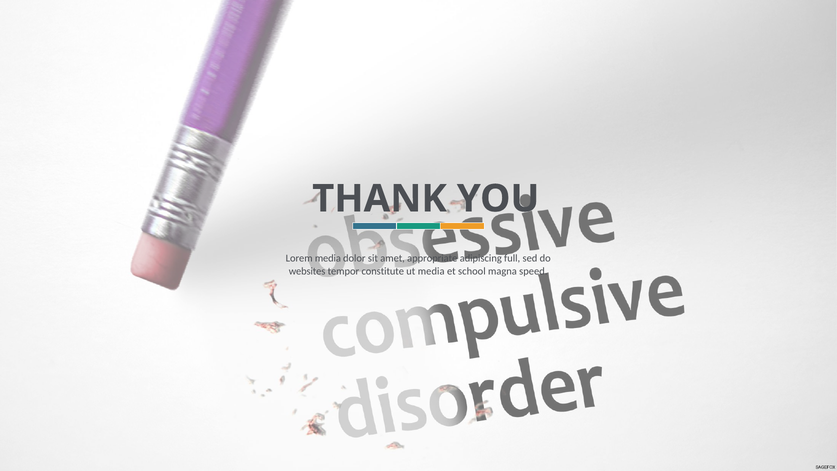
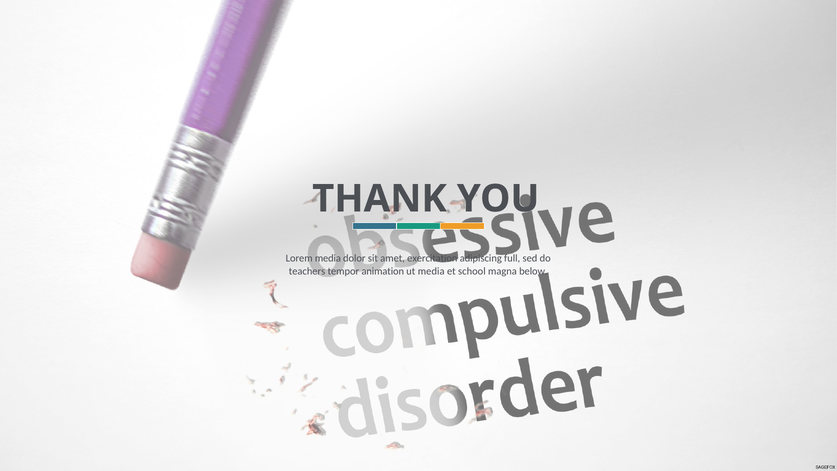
appropriate: appropriate -> exercitation
websites: websites -> teachers
constitute: constitute -> animation
speed: speed -> below
